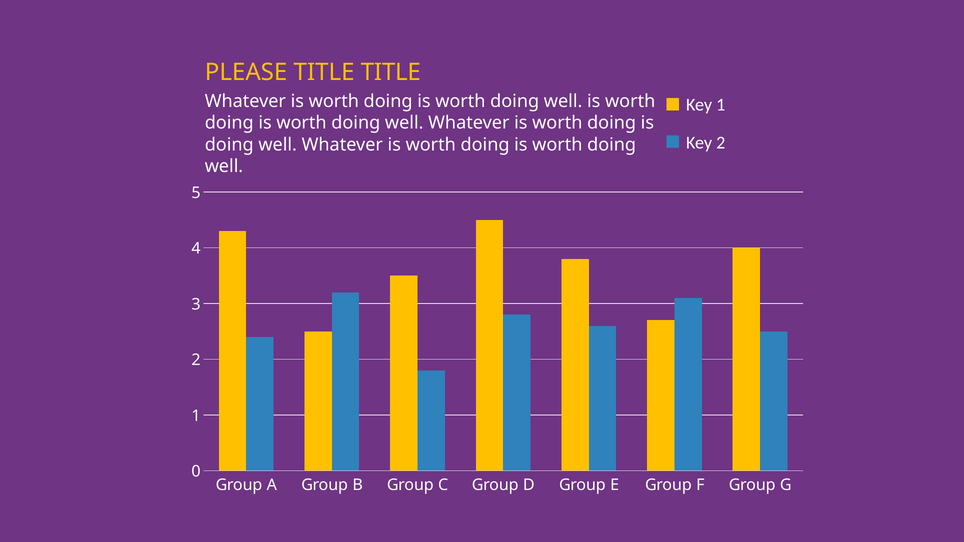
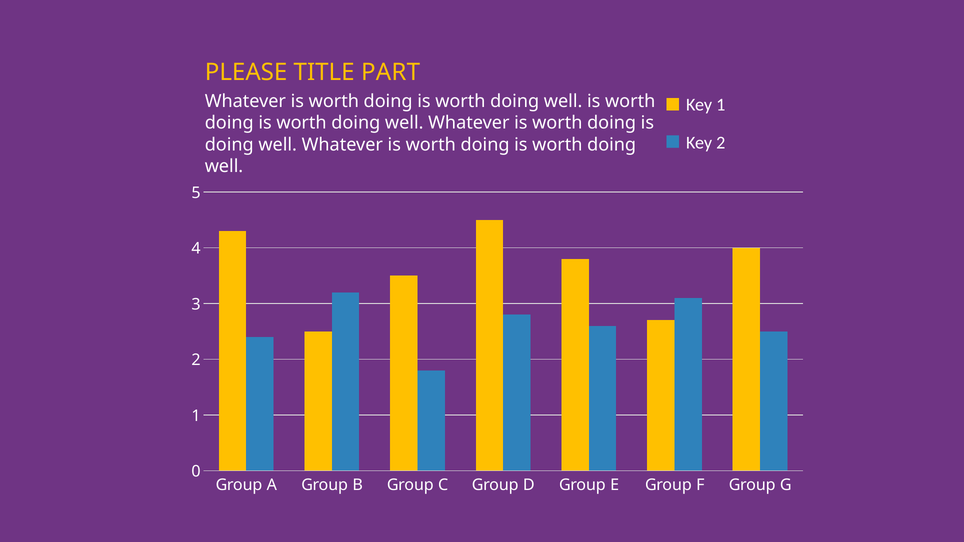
TITLE TITLE: TITLE -> PART
